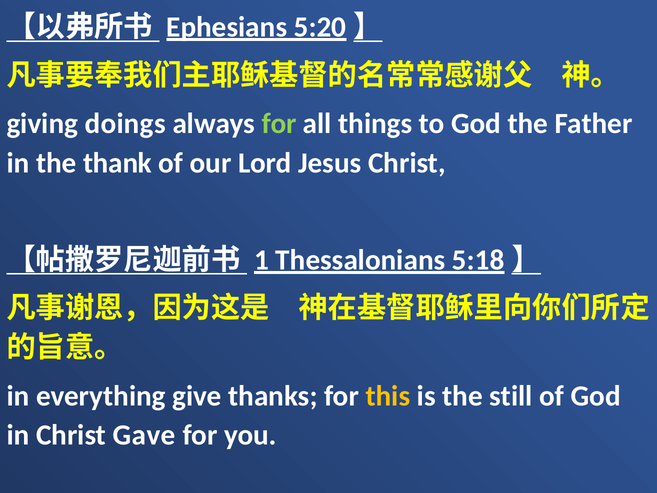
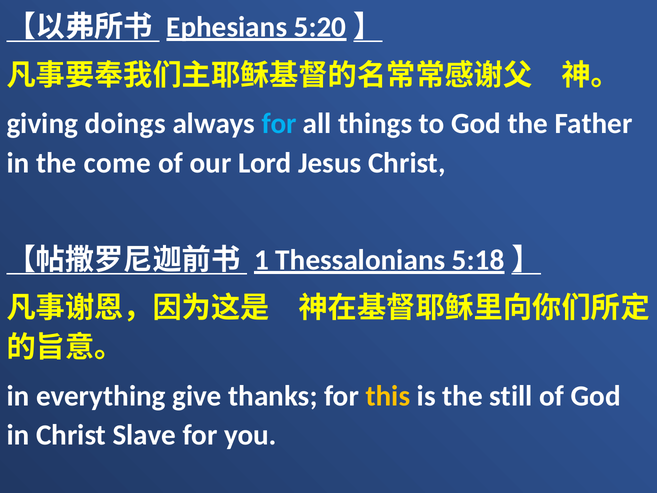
for at (279, 124) colour: light green -> light blue
thank: thank -> come
Gave: Gave -> Slave
